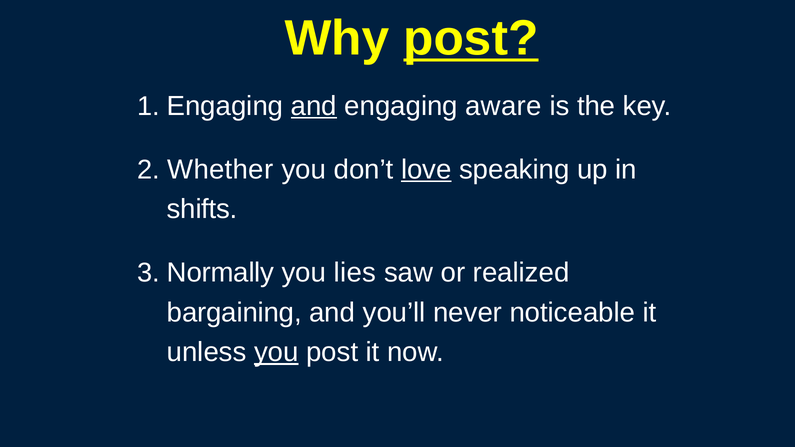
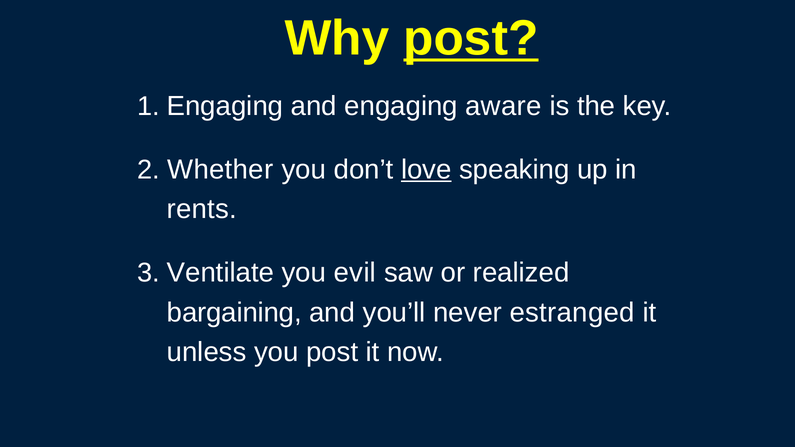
and at (314, 106) underline: present -> none
shifts: shifts -> rents
Normally: Normally -> Ventilate
lies: lies -> evil
noticeable: noticeable -> estranged
you at (276, 352) underline: present -> none
